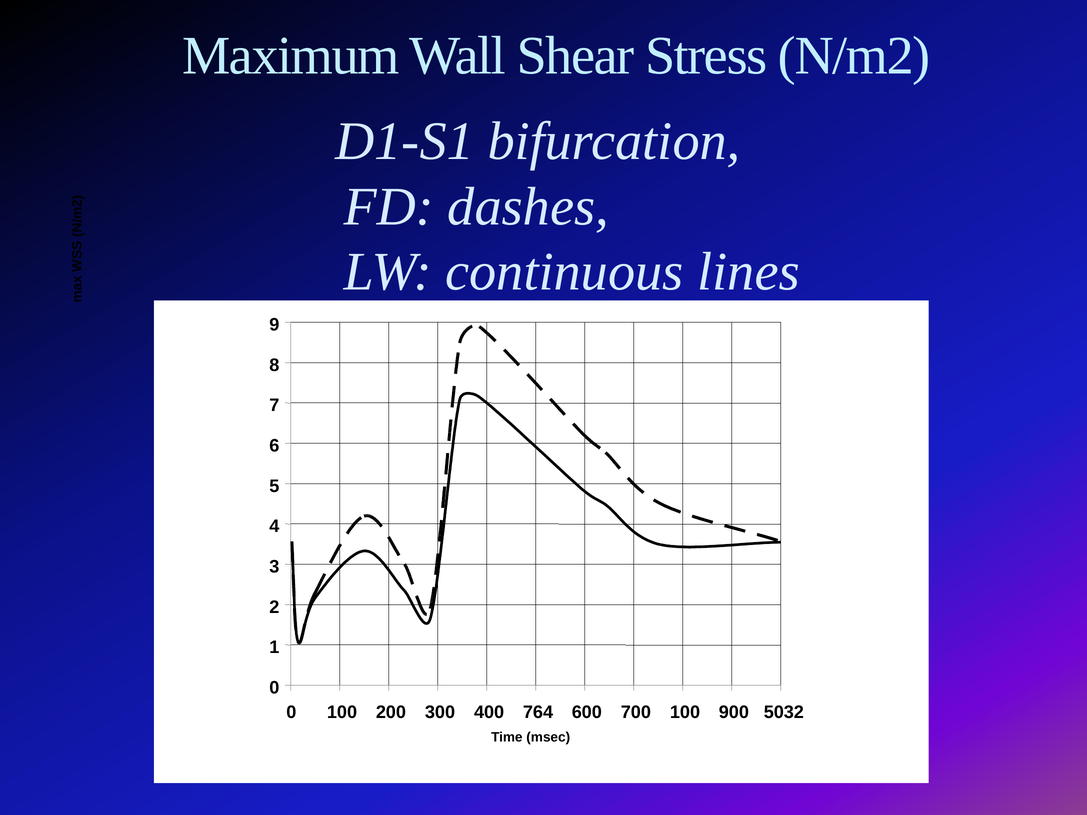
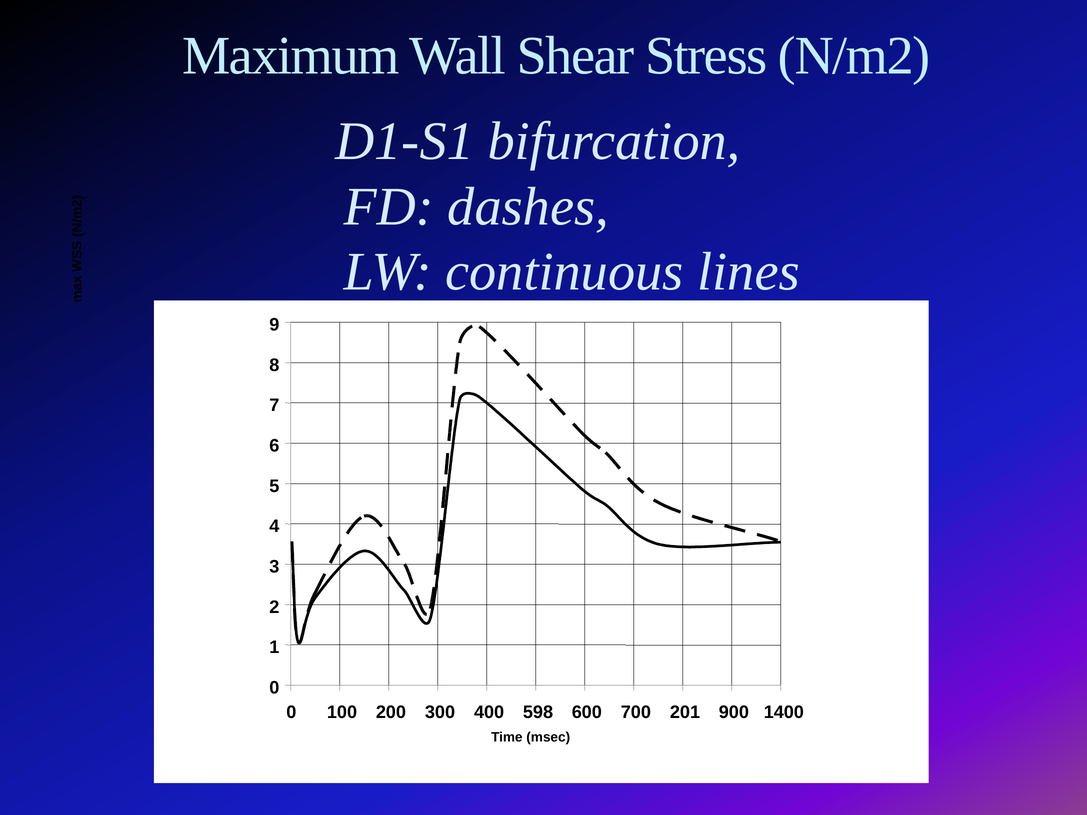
764: 764 -> 598
700 100: 100 -> 201
5032: 5032 -> 1400
